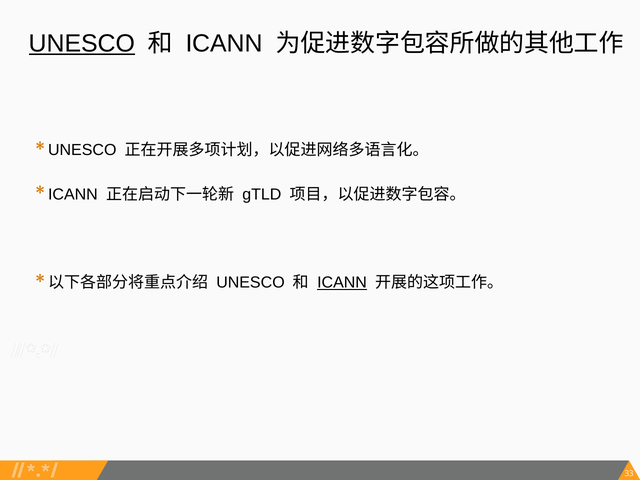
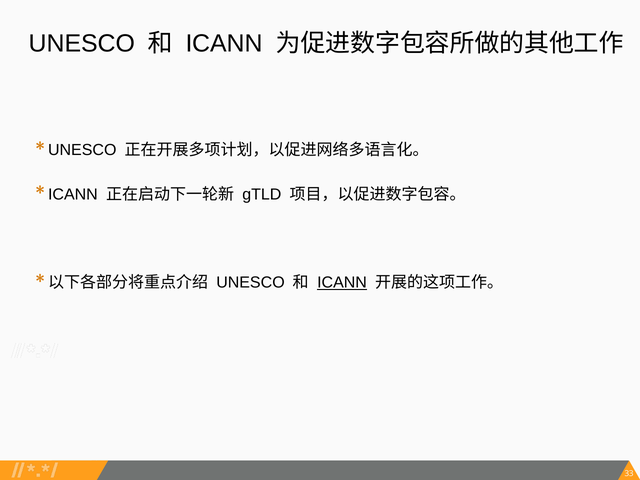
UNESCO at (82, 44) underline: present -> none
